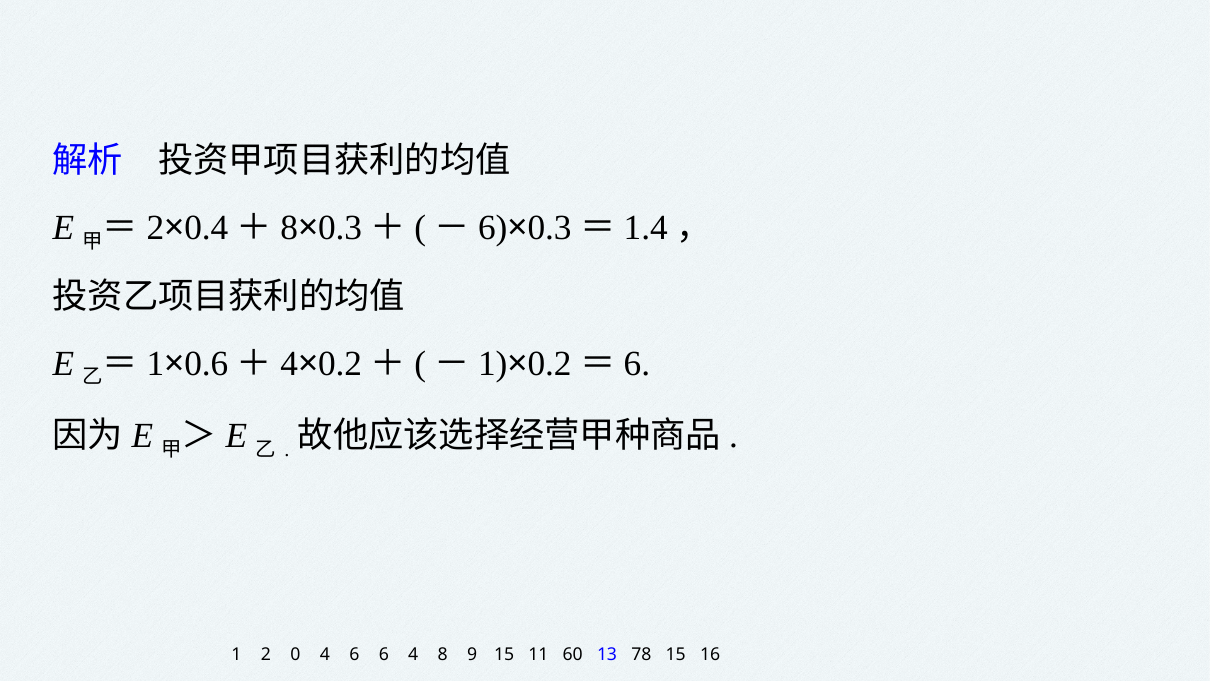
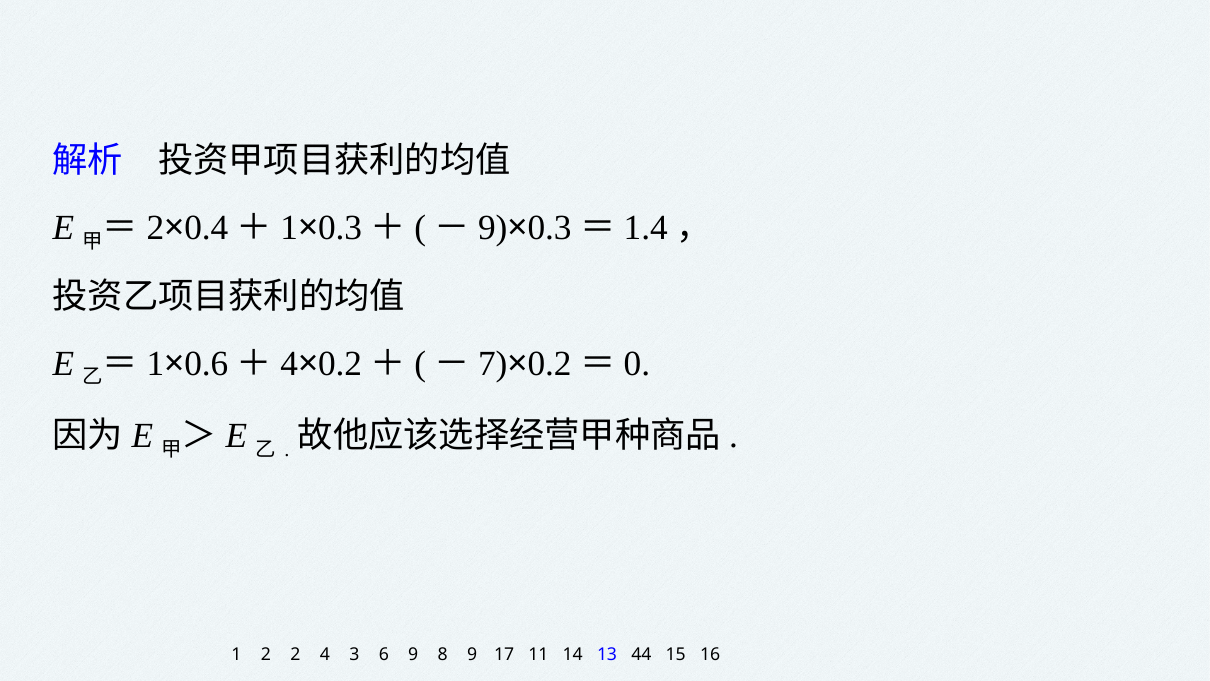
8 at (289, 227): 8 -> 1
6 at (493, 227): 6 -> 9
1 at (493, 363): 1 -> 7
6 at (637, 363): 6 -> 0
2 0: 0 -> 2
4 6: 6 -> 3
6 4: 4 -> 9
9 15: 15 -> 17
60: 60 -> 14
78: 78 -> 44
